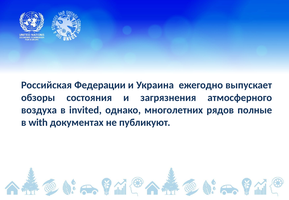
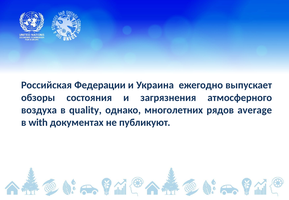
invited: invited -> quality
полные: полные -> average
